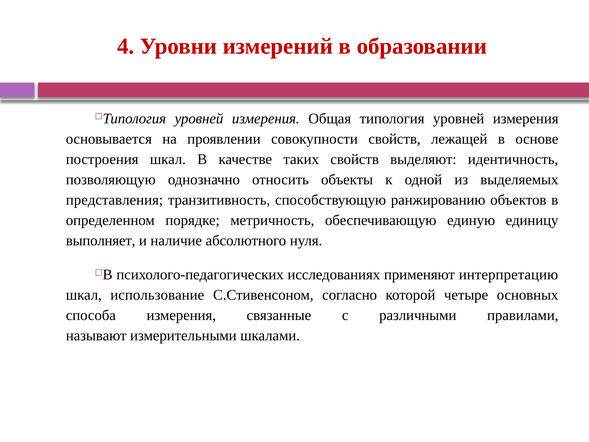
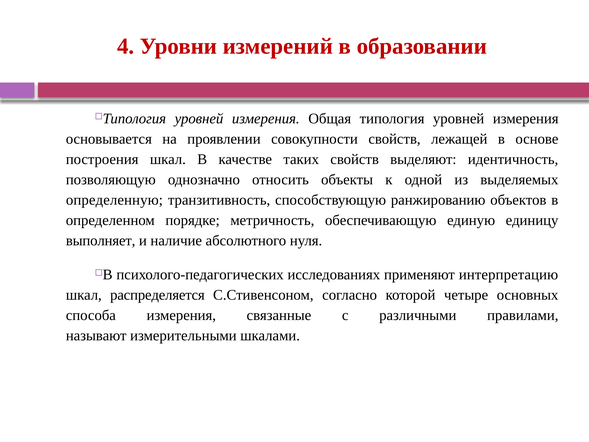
представления: представления -> определенную
использование: использование -> распределяется
